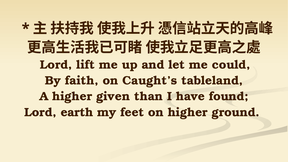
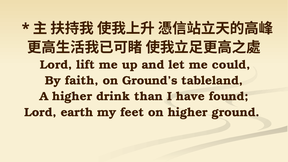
Caught’s: Caught’s -> Ground’s
given: given -> drink
